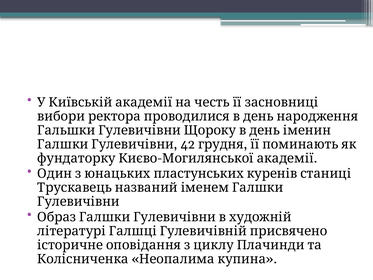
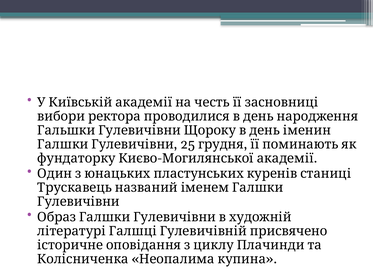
42: 42 -> 25
